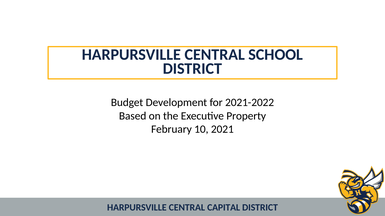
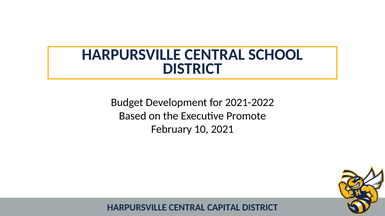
Property: Property -> Promote
